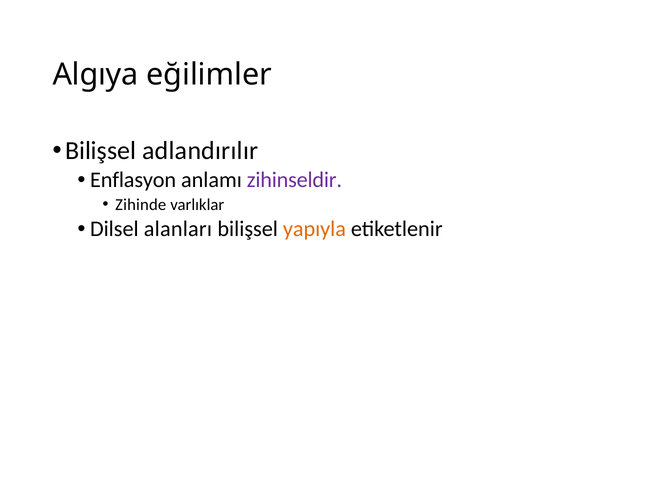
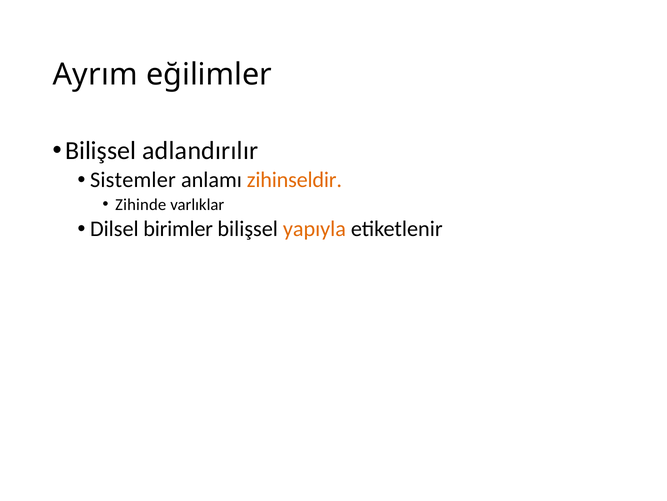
Algıya: Algıya -> Ayrım
Enflasyon: Enflasyon -> Sistemler
zihinseldir colour: purple -> orange
alanları: alanları -> birimler
